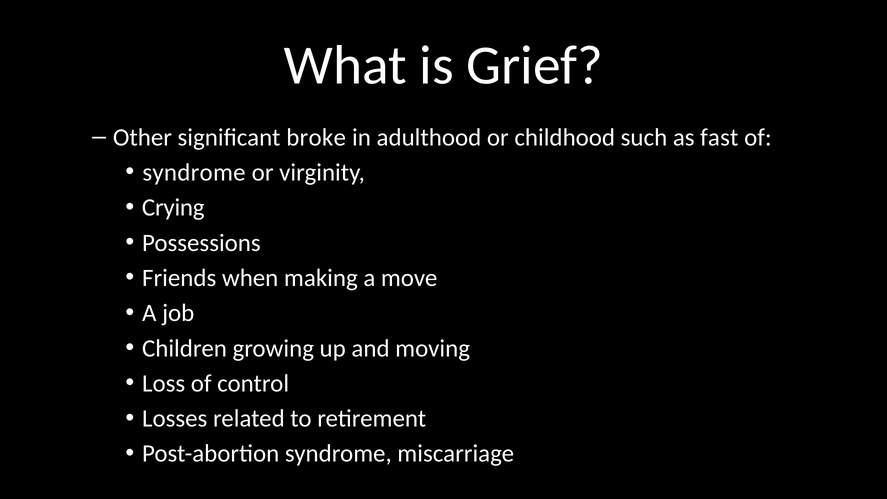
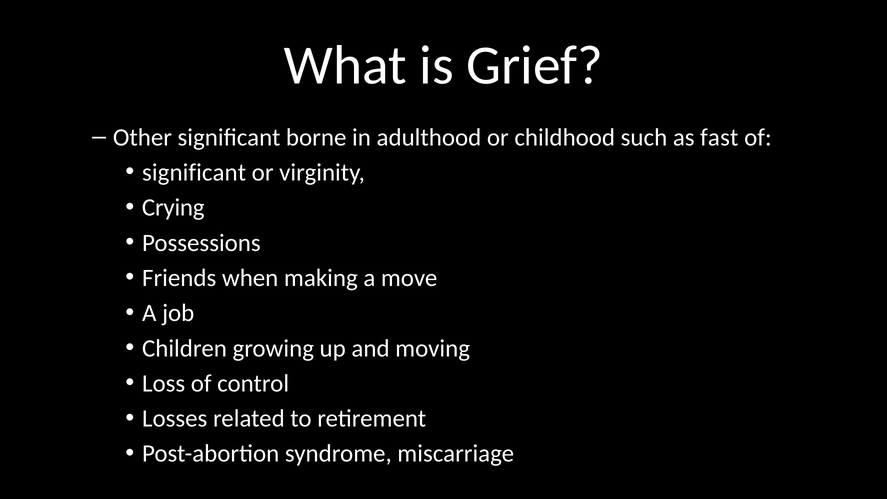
broke: broke -> borne
syndrome at (194, 173): syndrome -> significant
